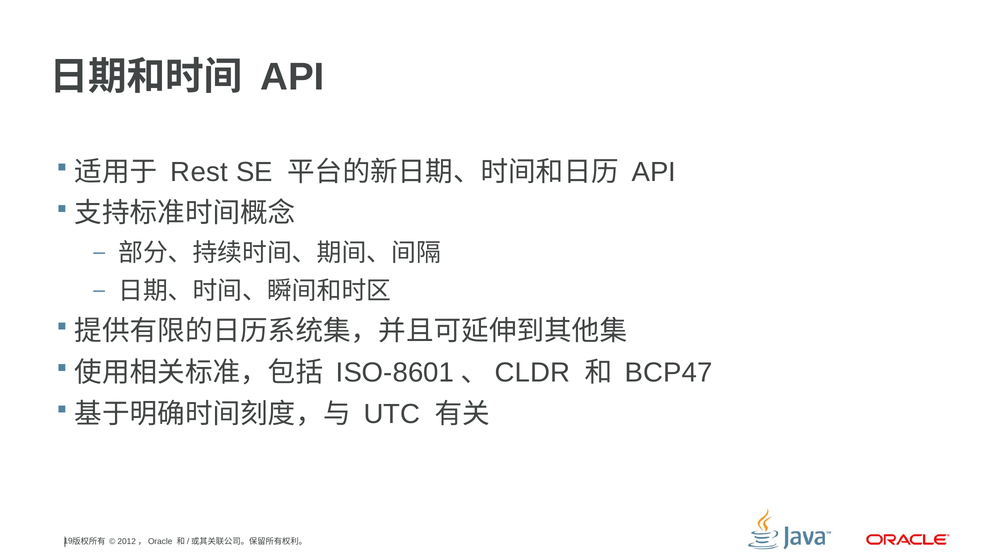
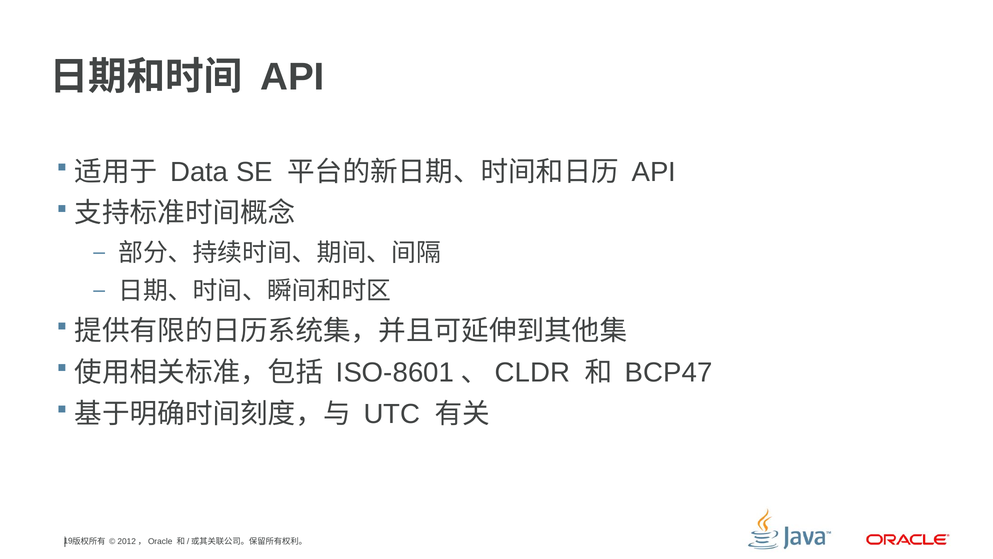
Rest: Rest -> Data
